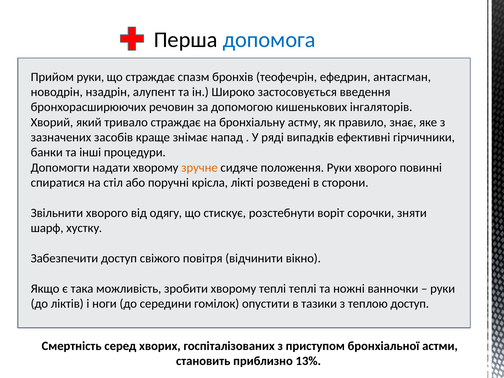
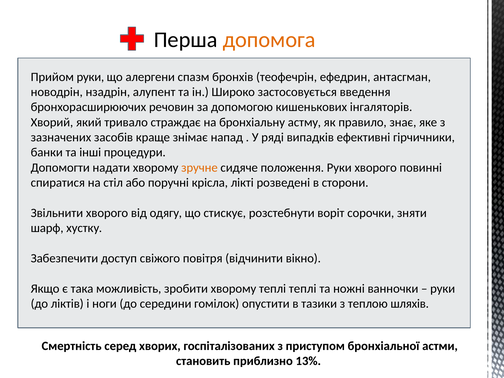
допомога colour: blue -> orange
що страждає: страждає -> алергени
теплою доступ: доступ -> шляхів
